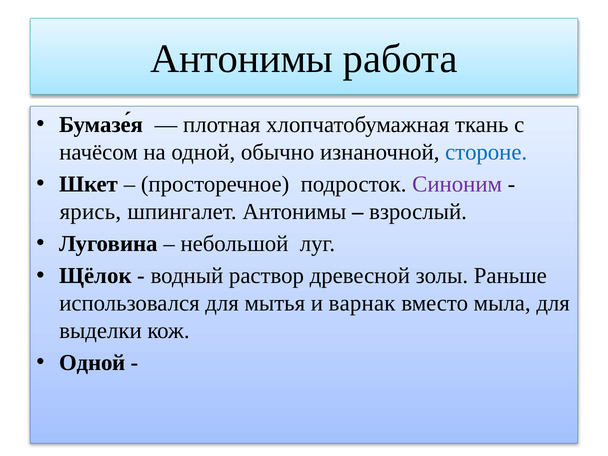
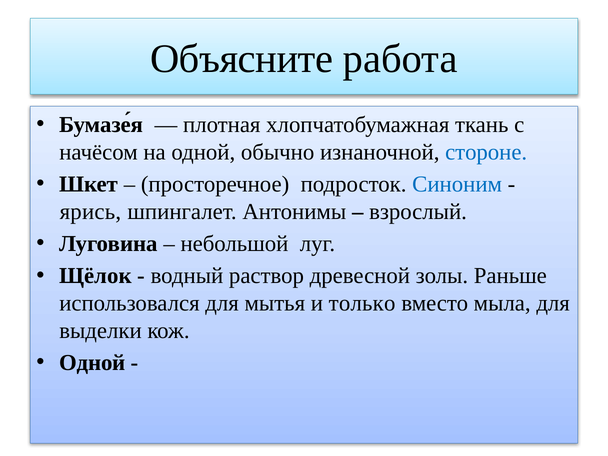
Антонимы at (242, 59): Антонимы -> Объясните
Синоним colour: purple -> blue
варнак: варнак -> только
